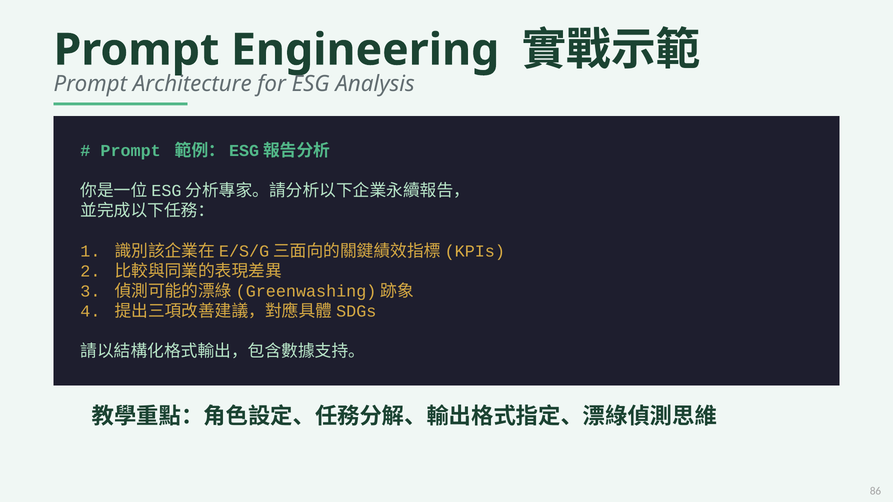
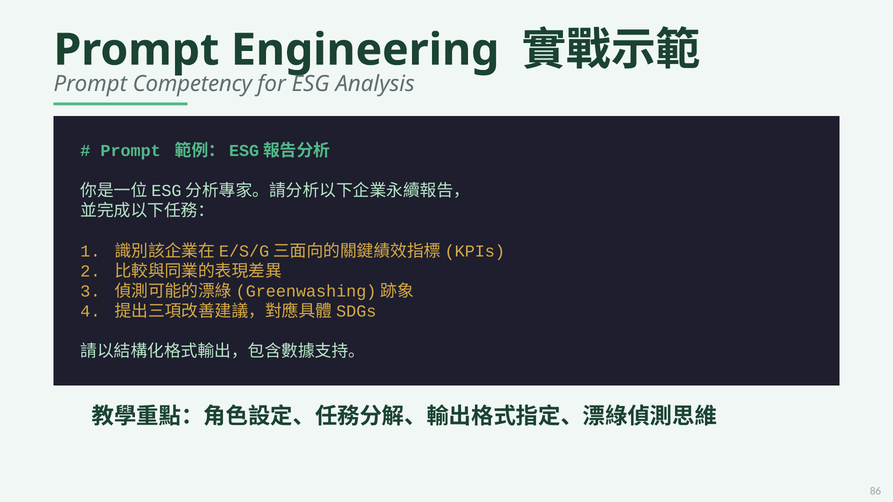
Architecture: Architecture -> Competency
